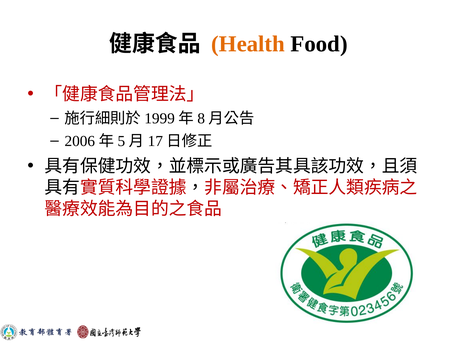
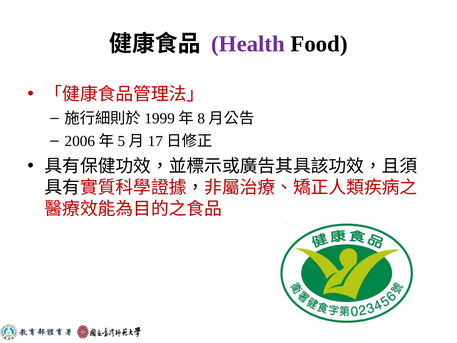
Health colour: orange -> purple
